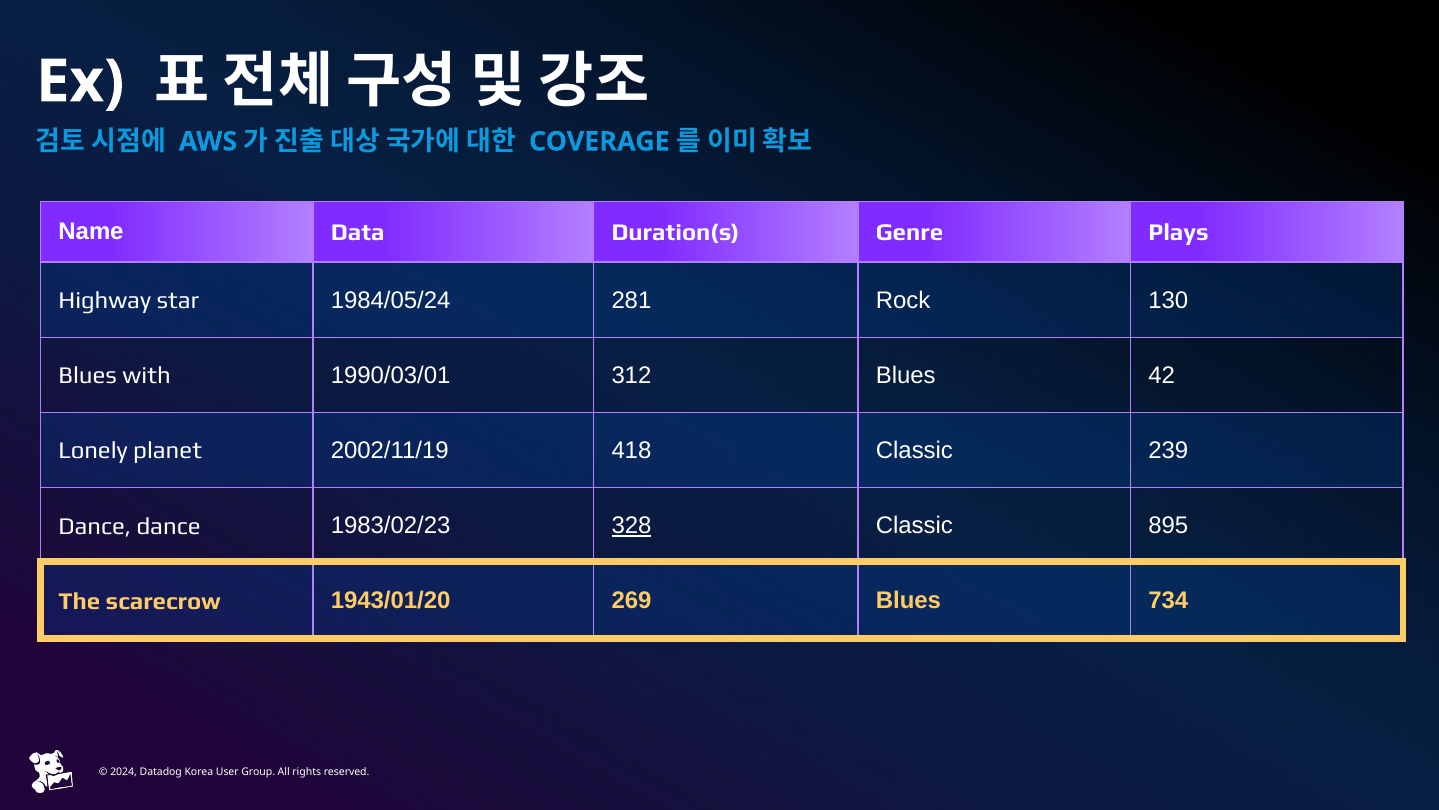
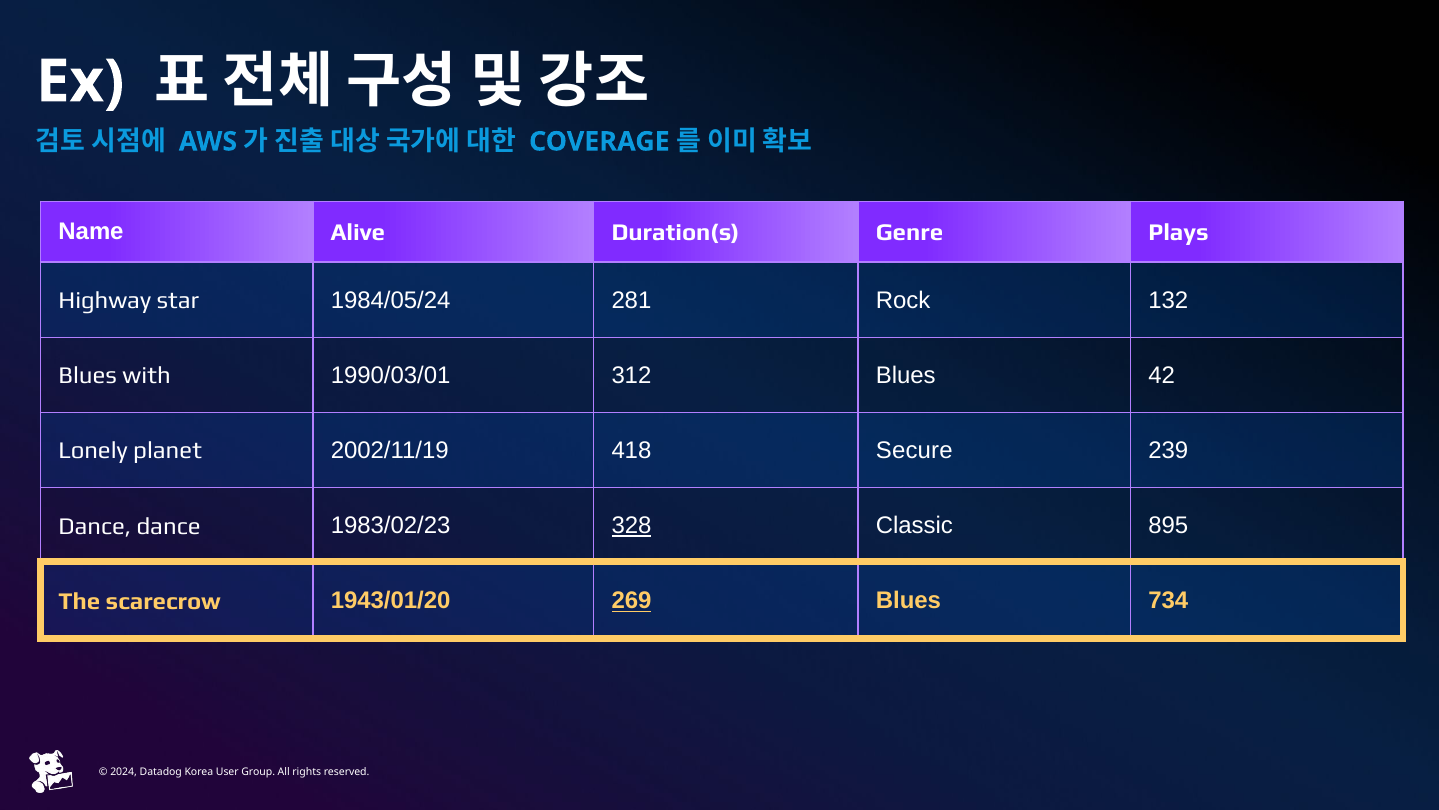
Data: Data -> Alive
130: 130 -> 132
418 Classic: Classic -> Secure
269 underline: none -> present
